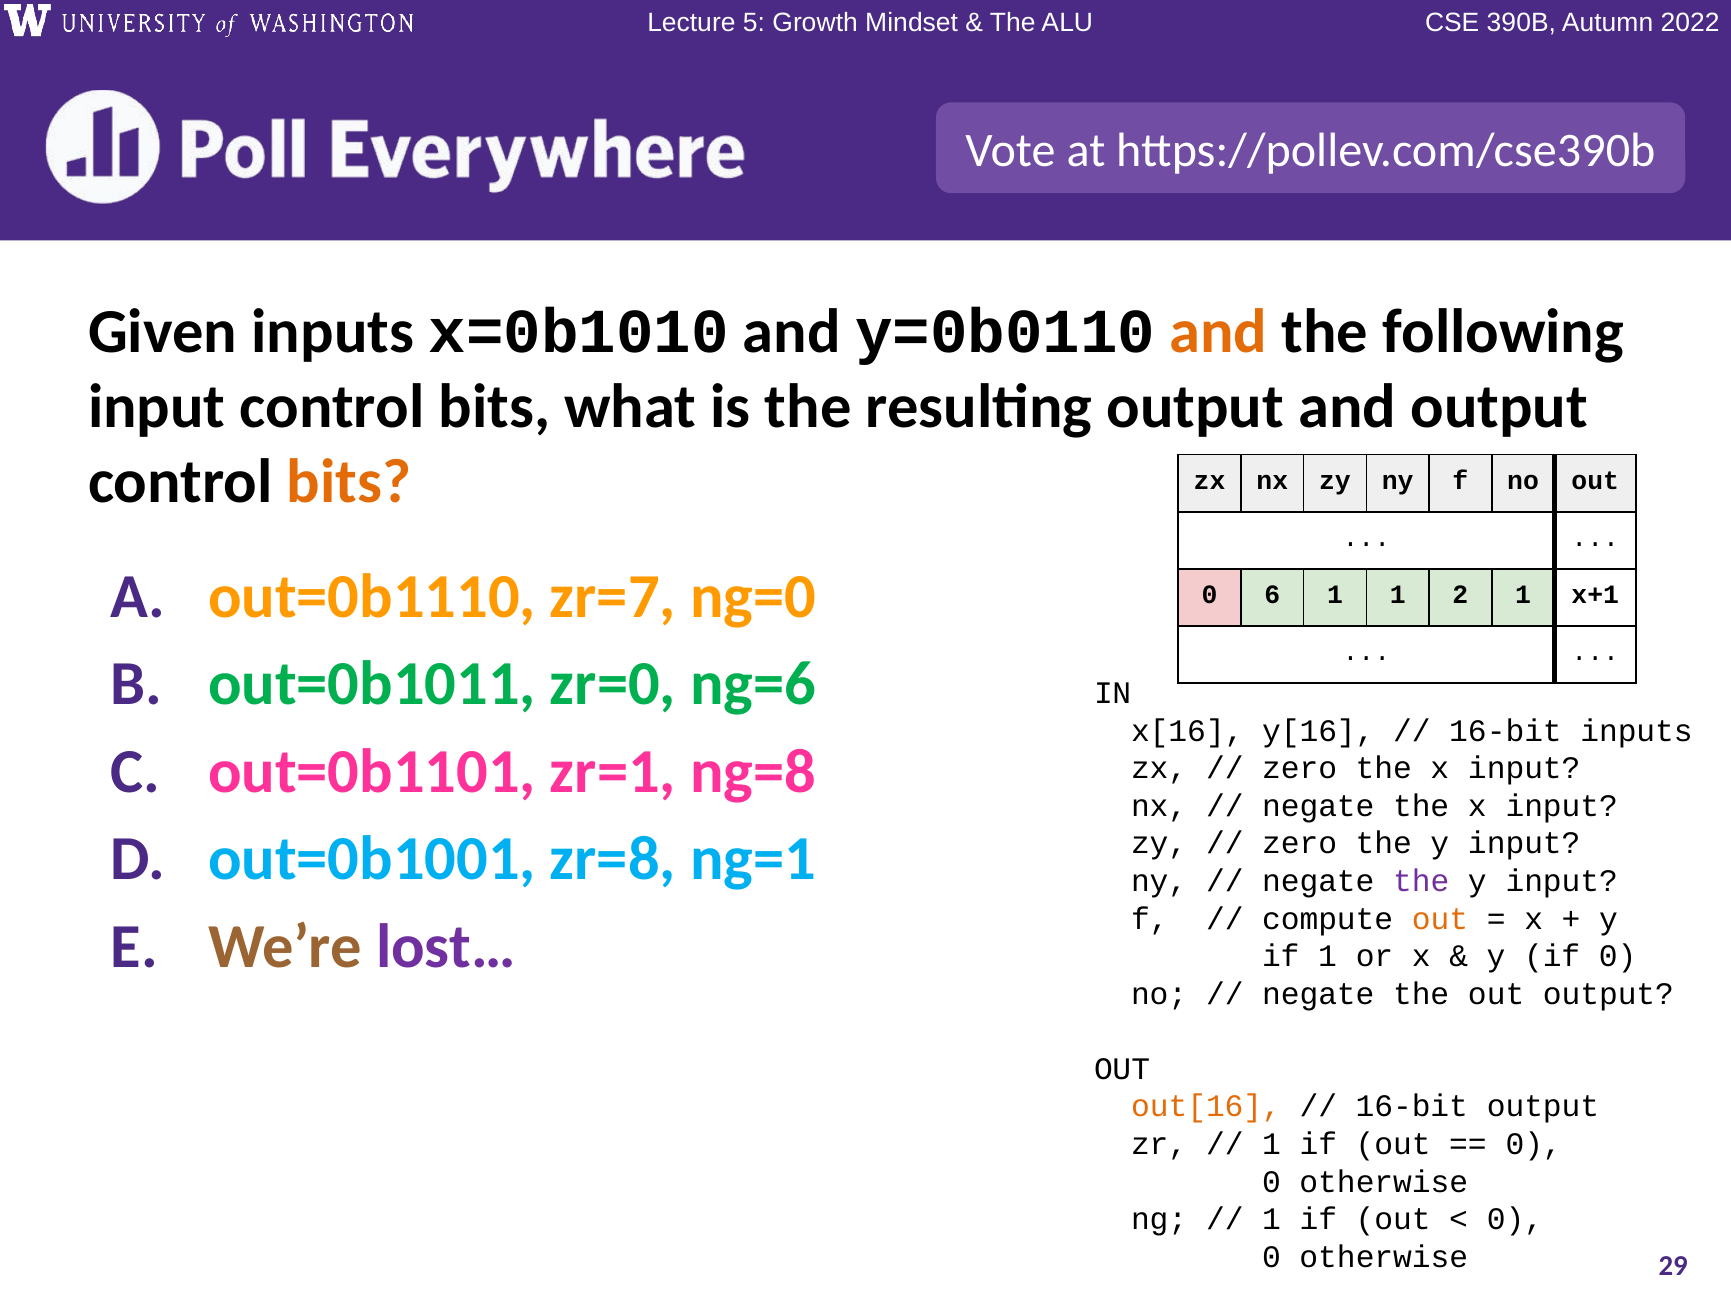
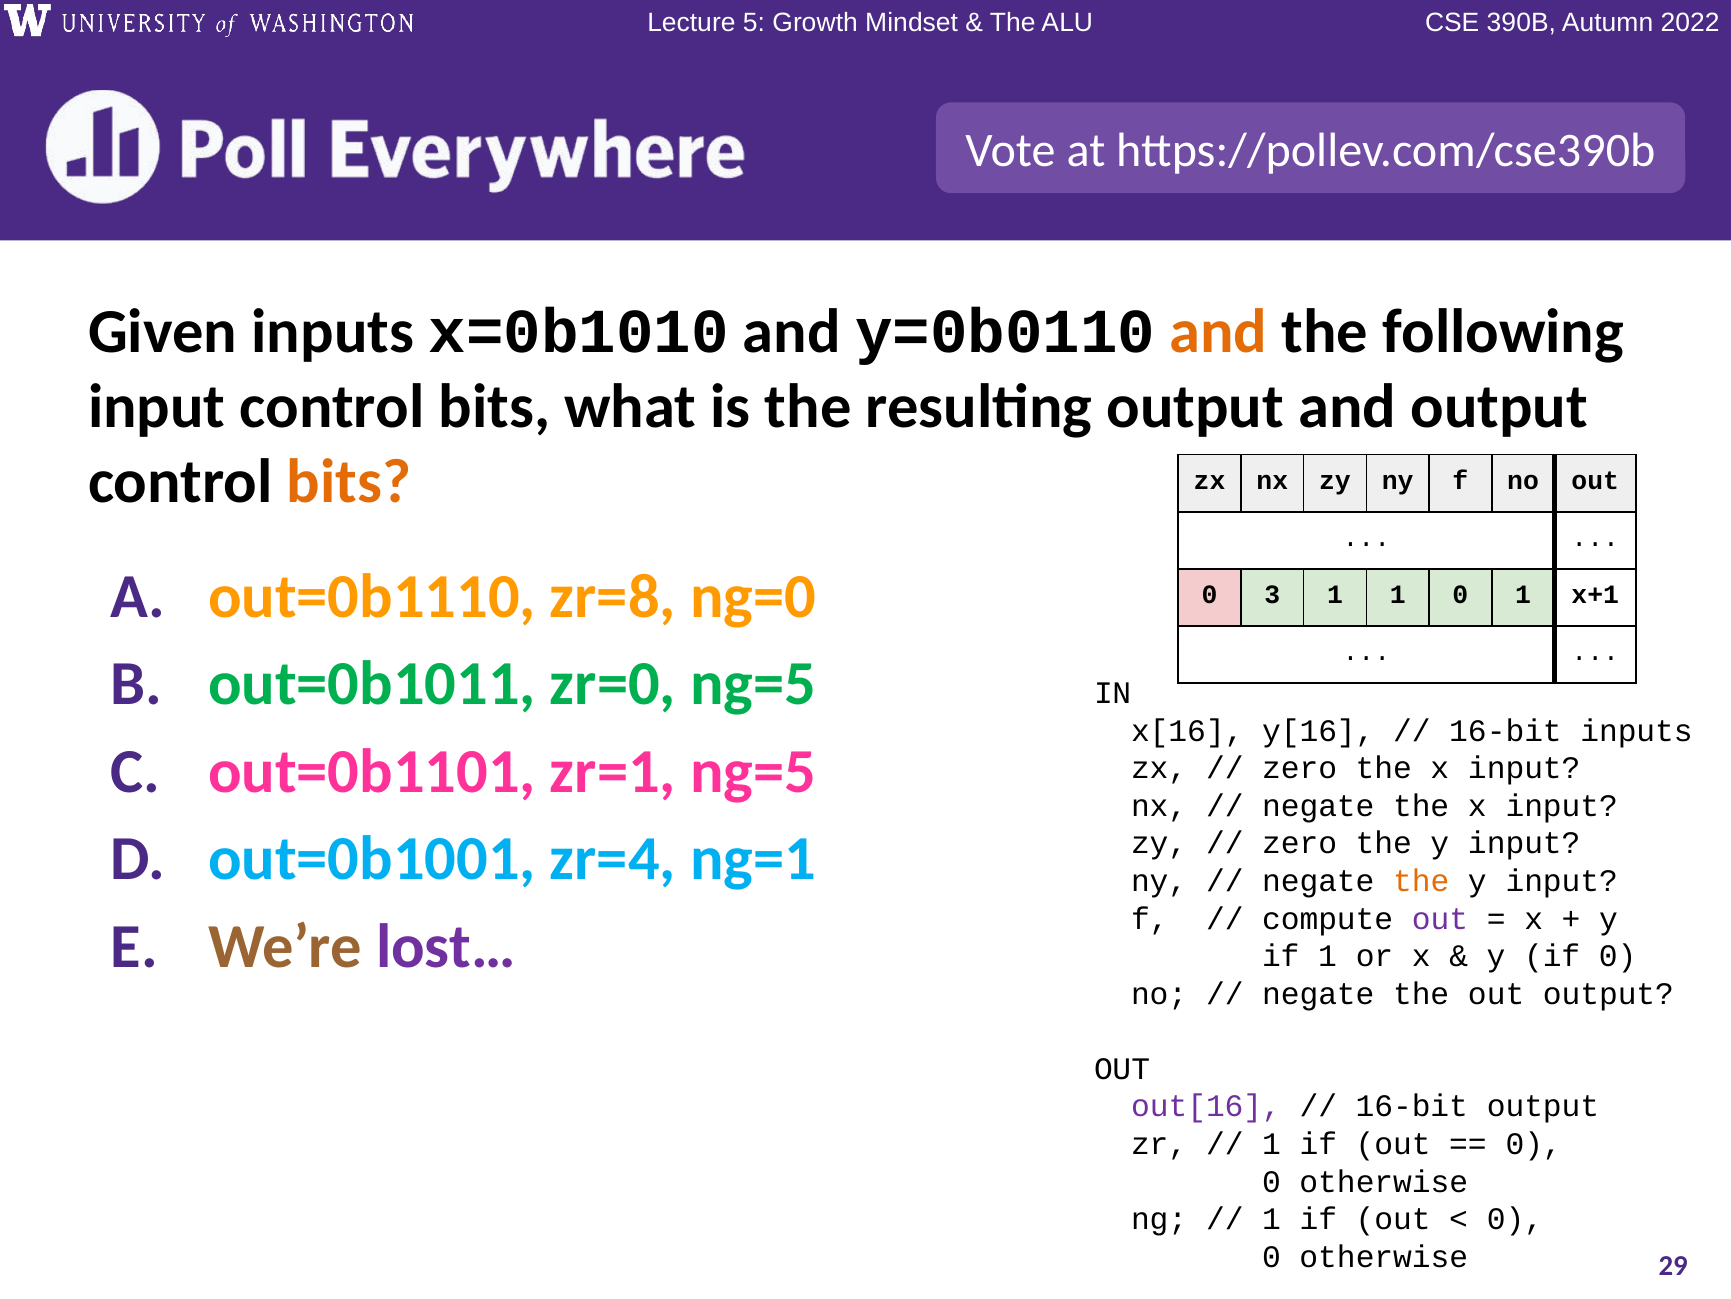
zr=7: zr=7 -> zr=8
6: 6 -> 3
1 2: 2 -> 0
zr=0 ng=6: ng=6 -> ng=5
zr=1 ng=8: ng=8 -> ng=5
zr=8: zr=8 -> zr=4
the at (1421, 881) colour: purple -> orange
out at (1440, 918) colour: orange -> purple
out[16 colour: orange -> purple
